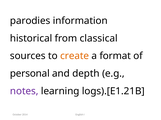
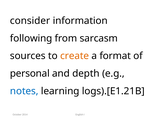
parodies: parodies -> consider
historical: historical -> following
classical: classical -> sarcasm
notes colour: purple -> blue
